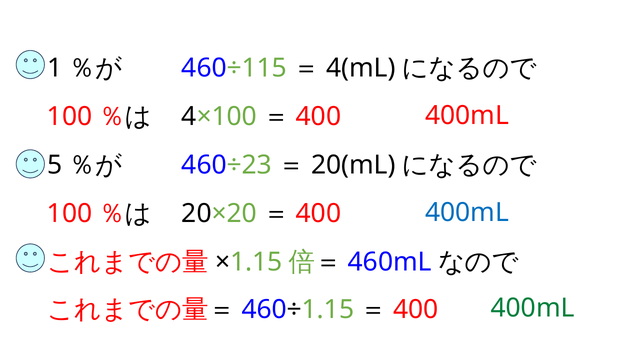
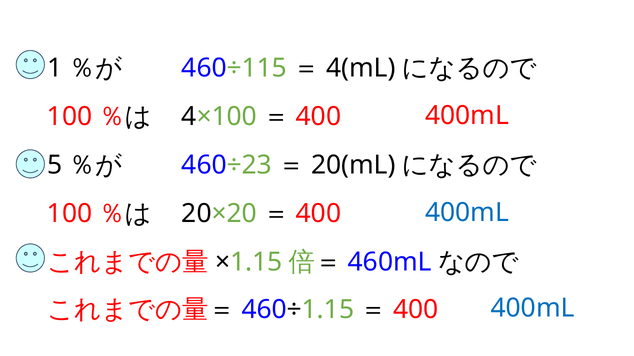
400mL at (533, 309) colour: green -> blue
